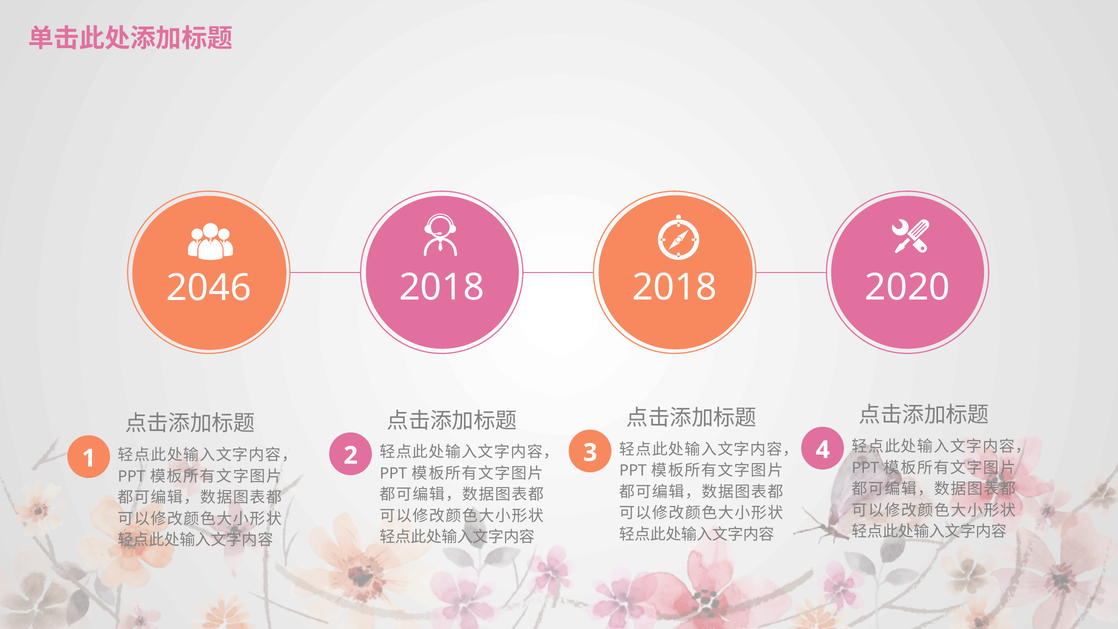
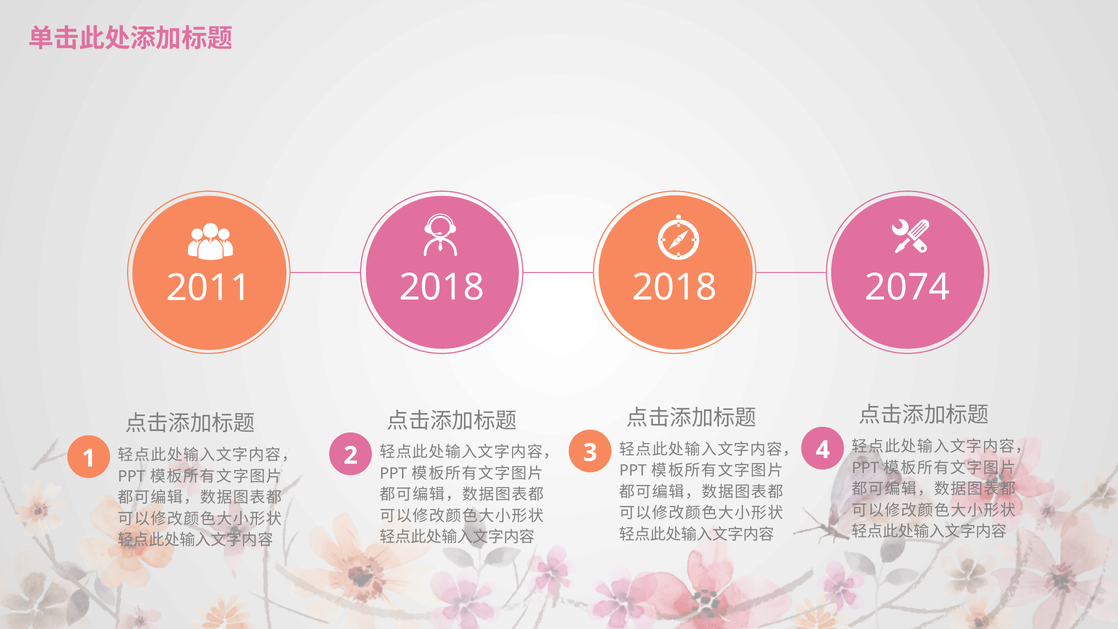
2046: 2046 -> 2011
2020: 2020 -> 2074
